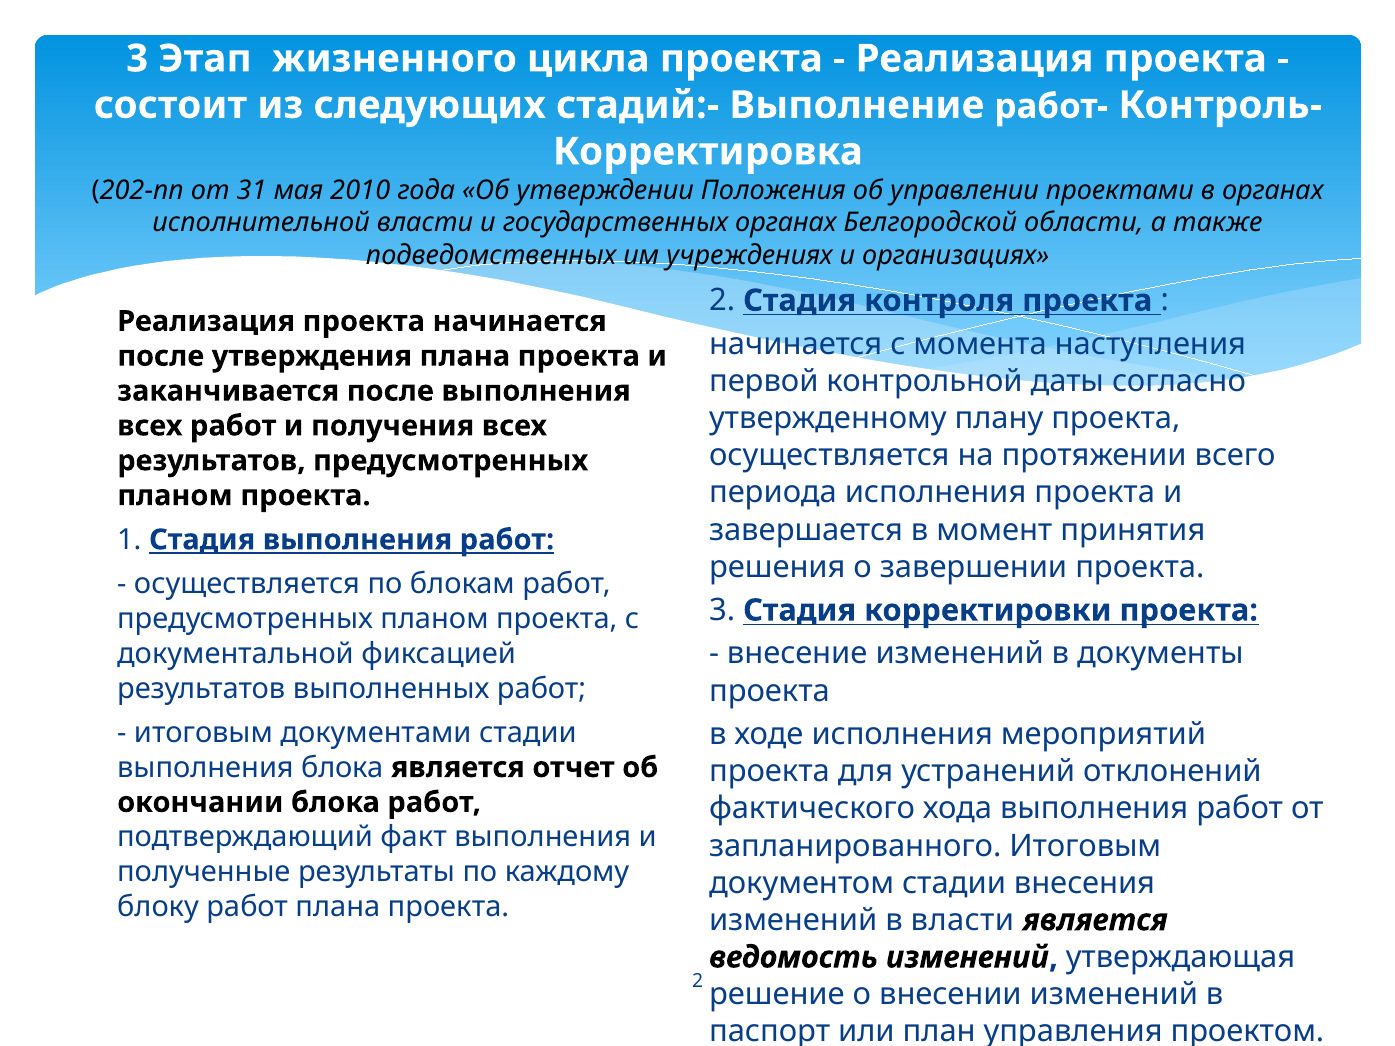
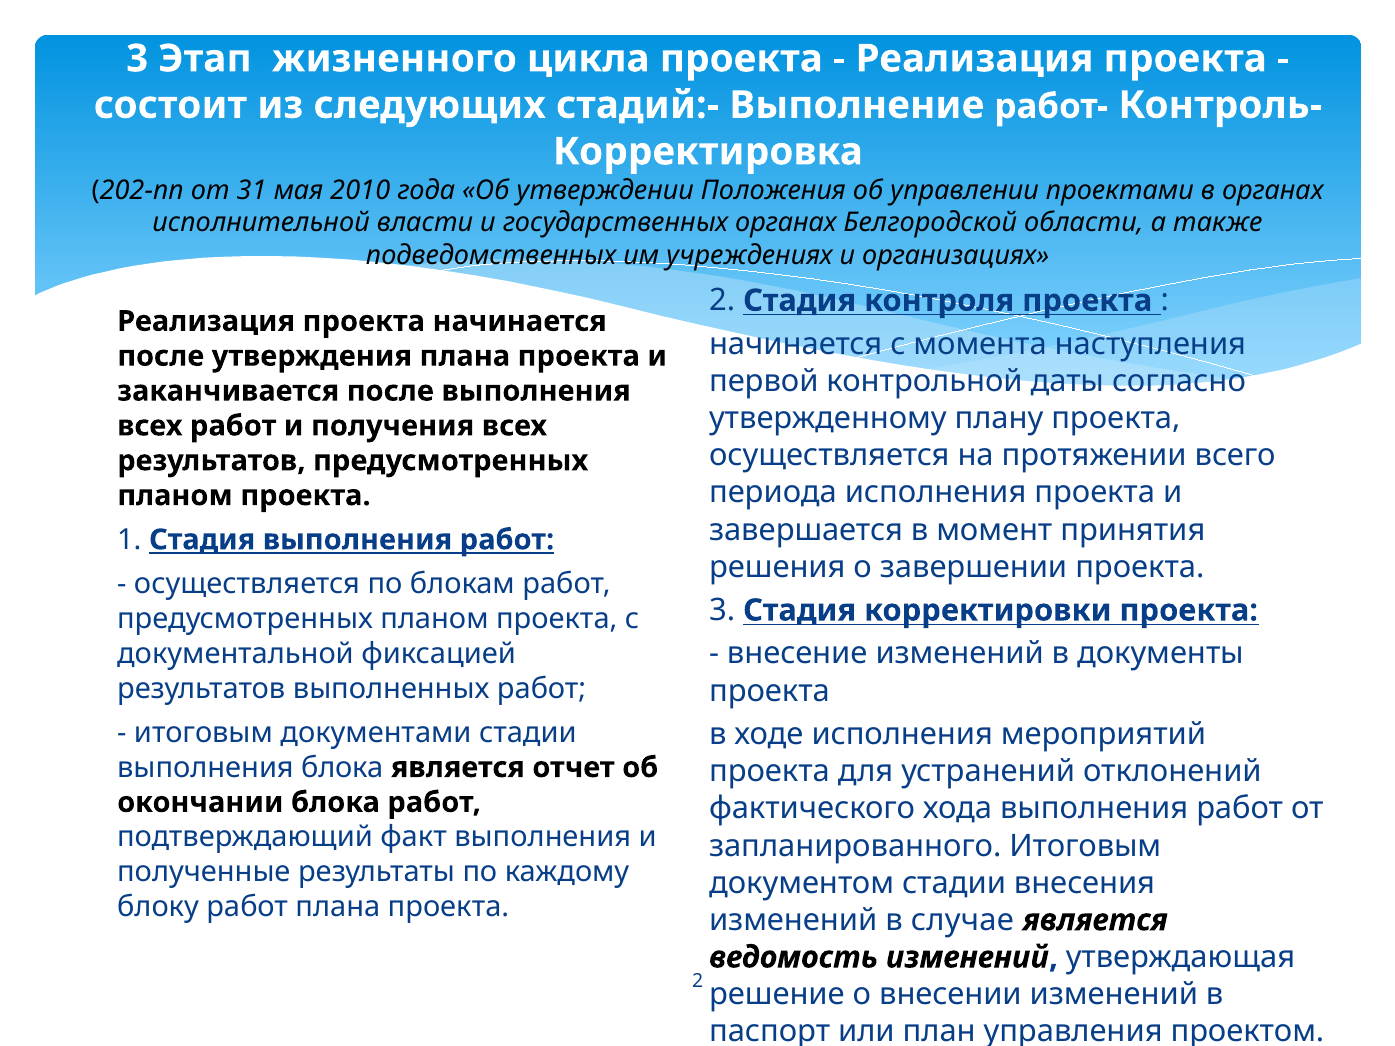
в власти: власти -> случае
